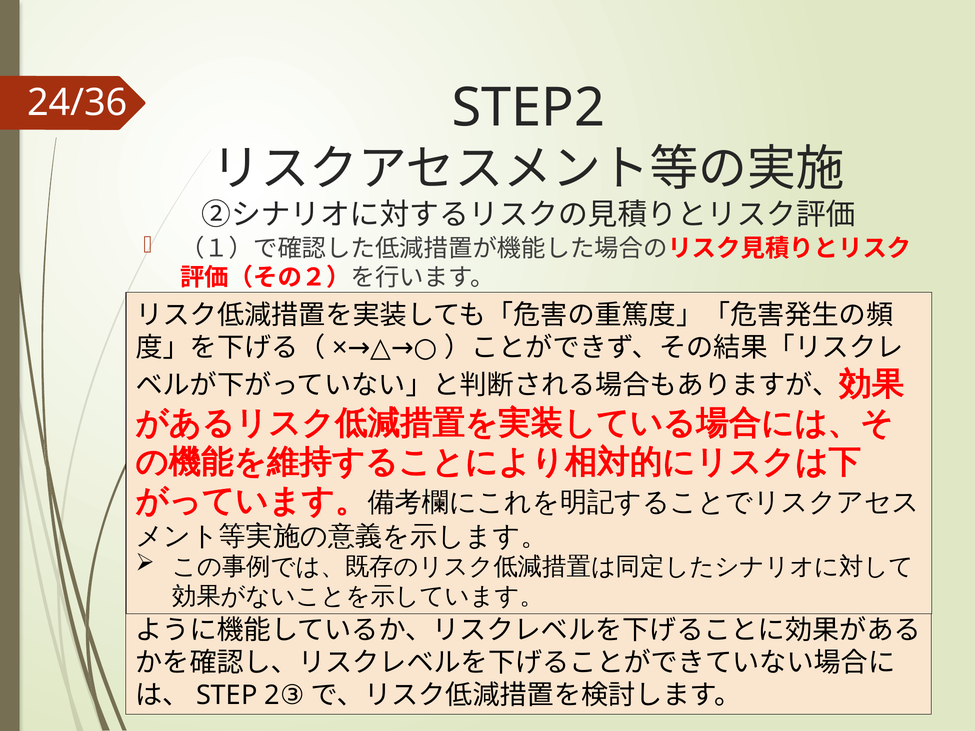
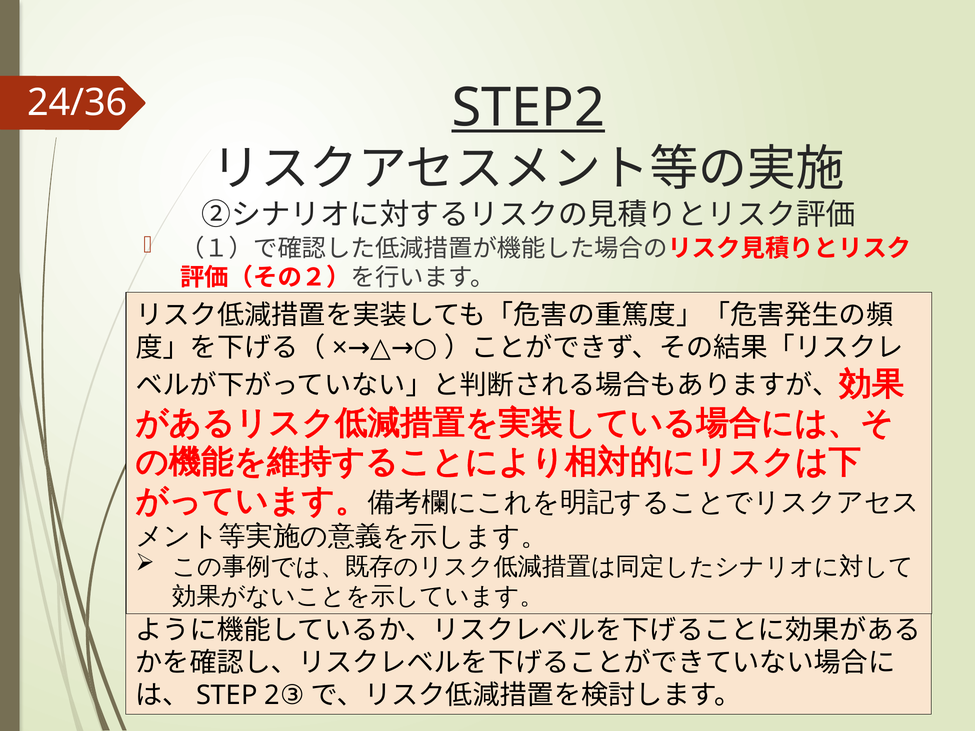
STEP2 underline: none -> present
